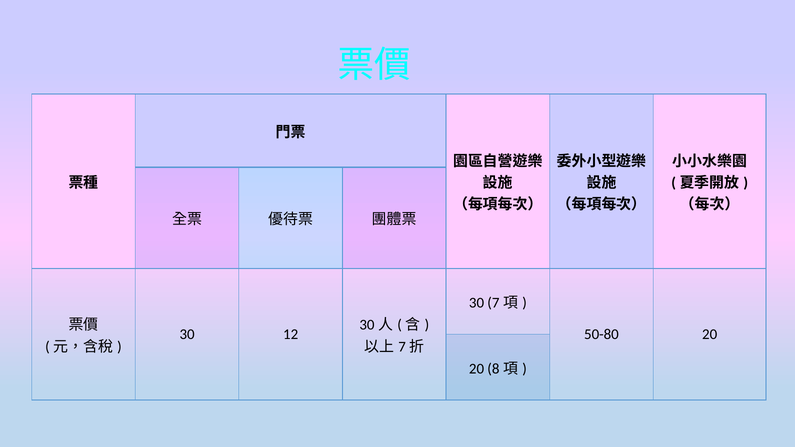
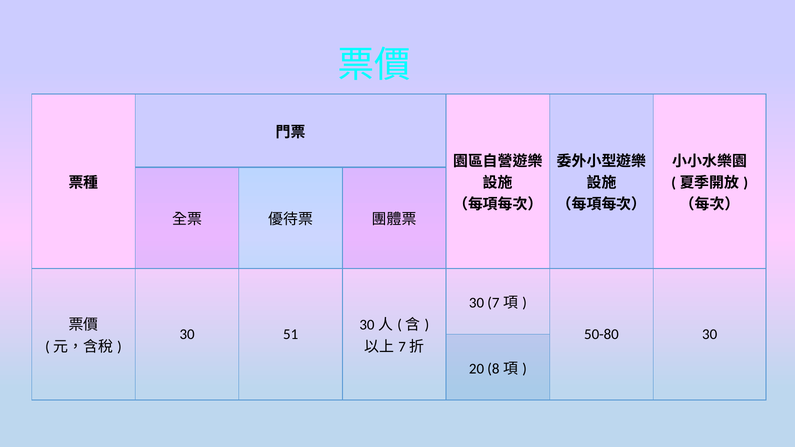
12: 12 -> 51
50-80 20: 20 -> 30
